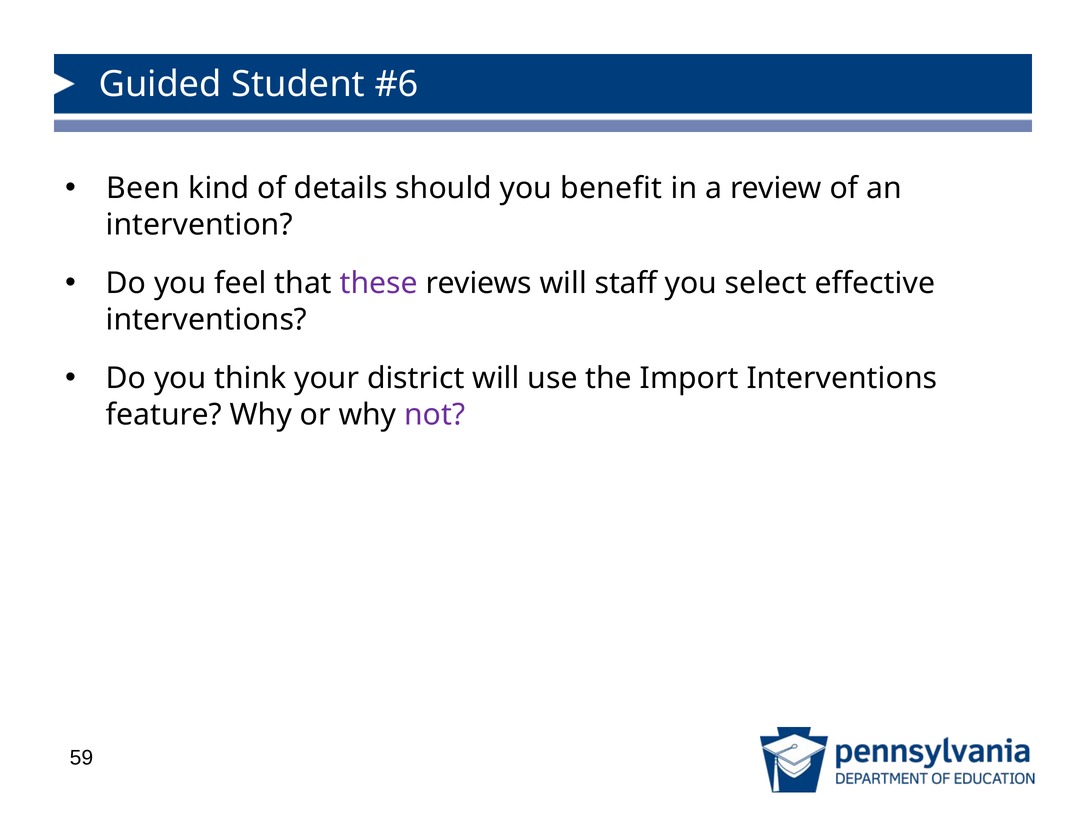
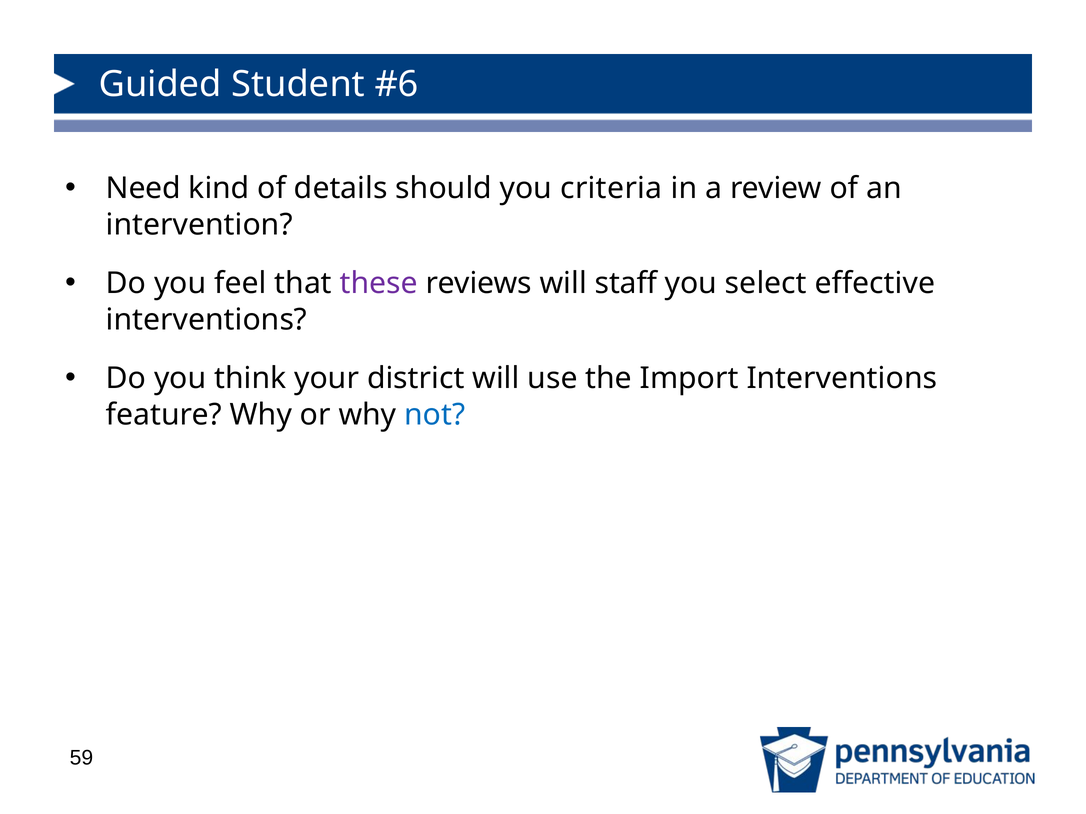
Been: Been -> Need
benefit: benefit -> criteria
not colour: purple -> blue
